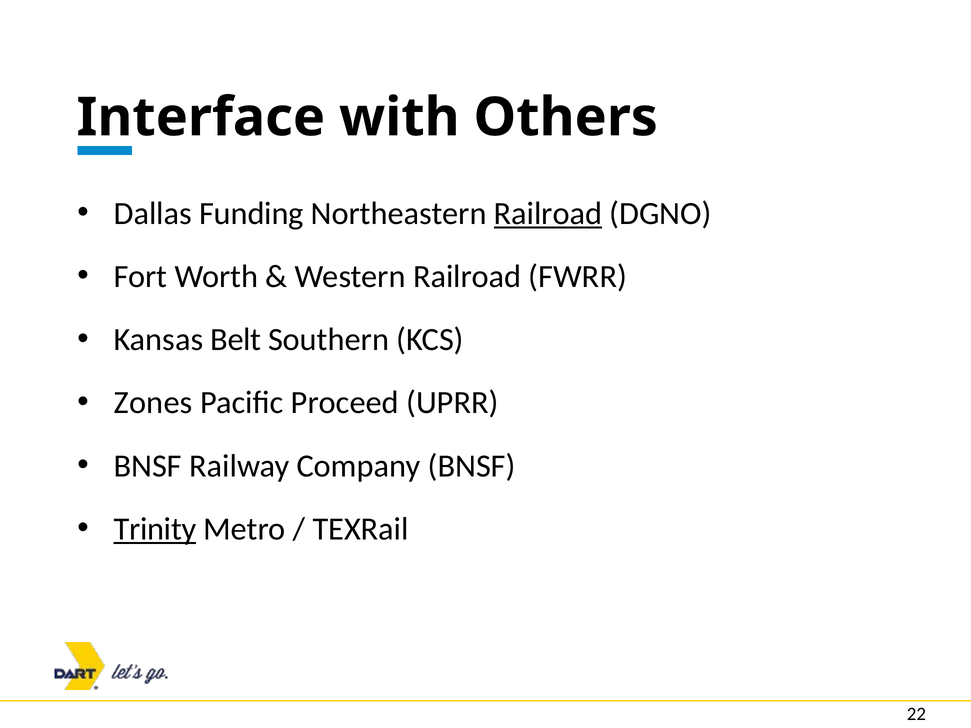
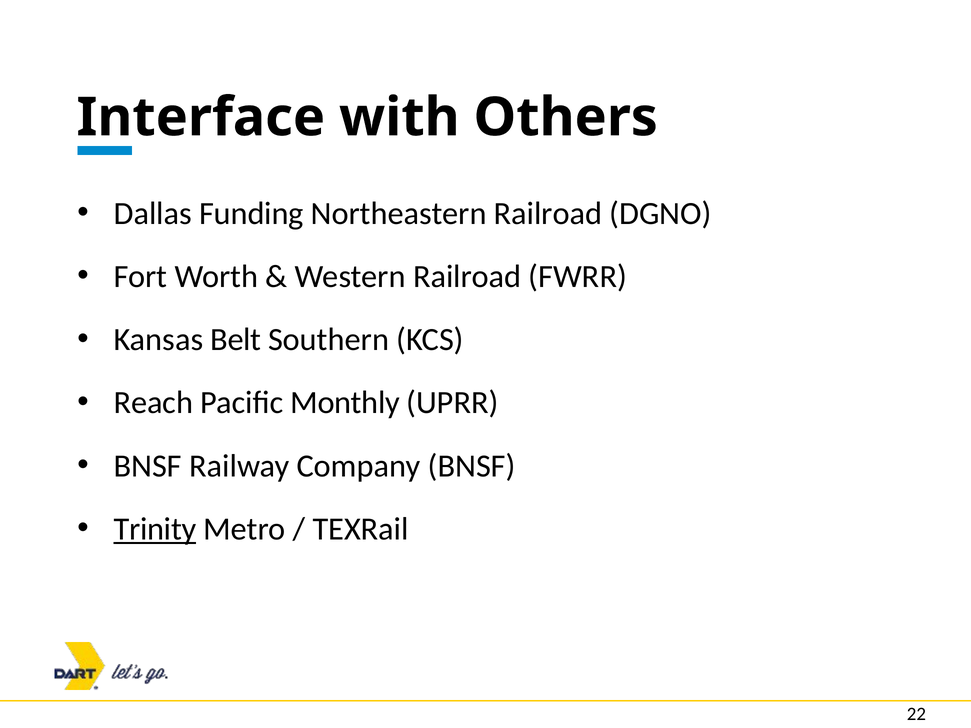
Railroad at (548, 214) underline: present -> none
Zones: Zones -> Reach
Proceed: Proceed -> Monthly
